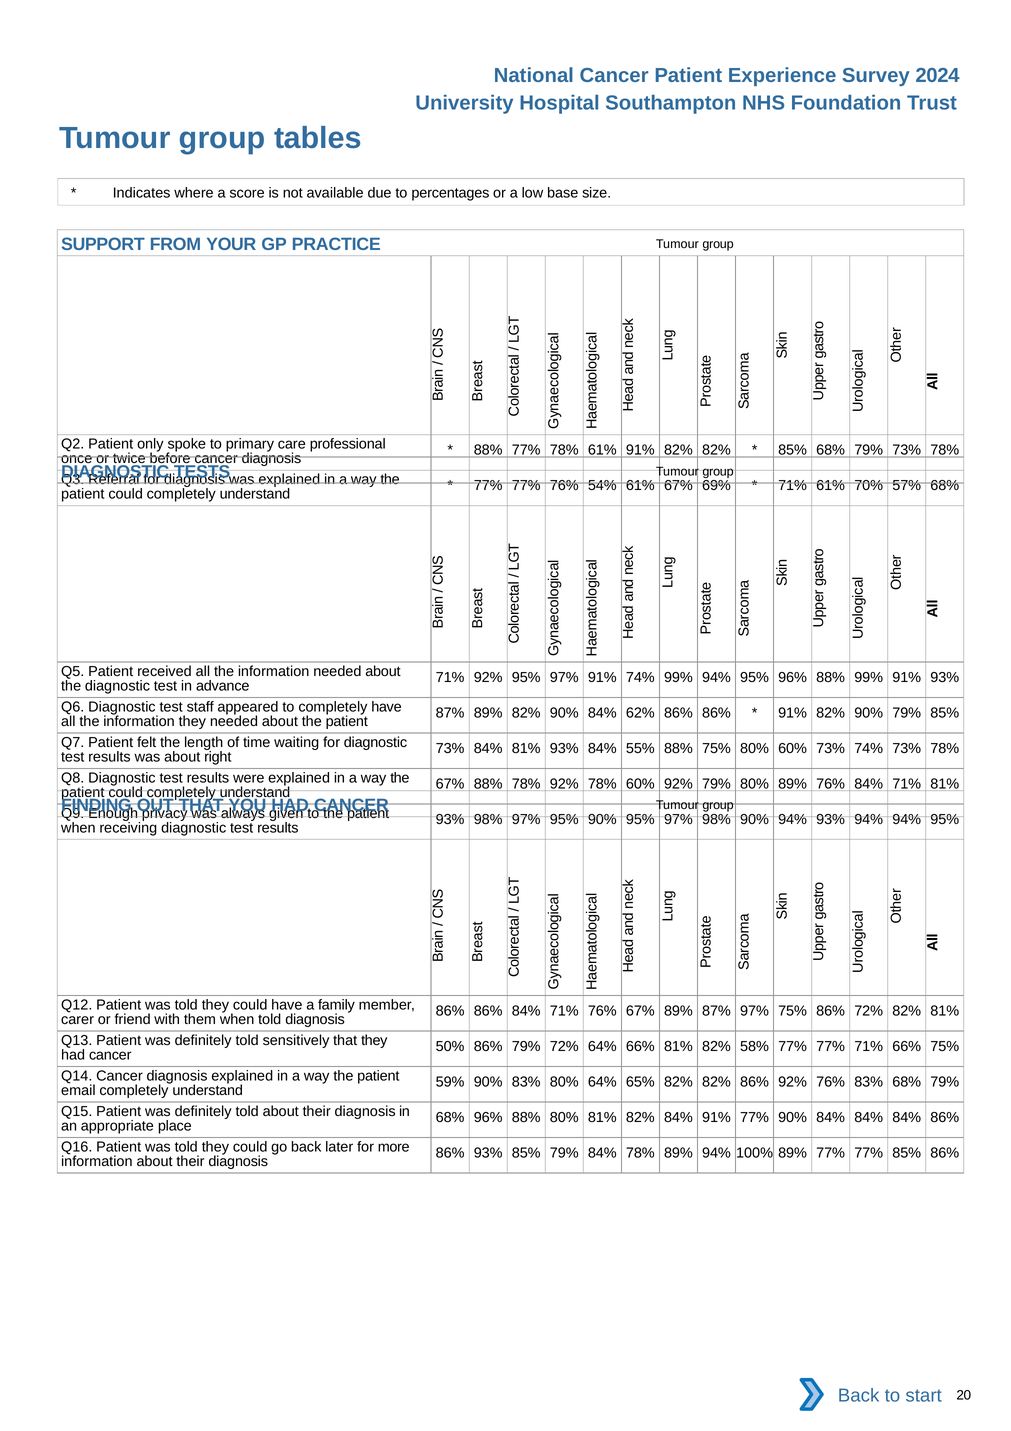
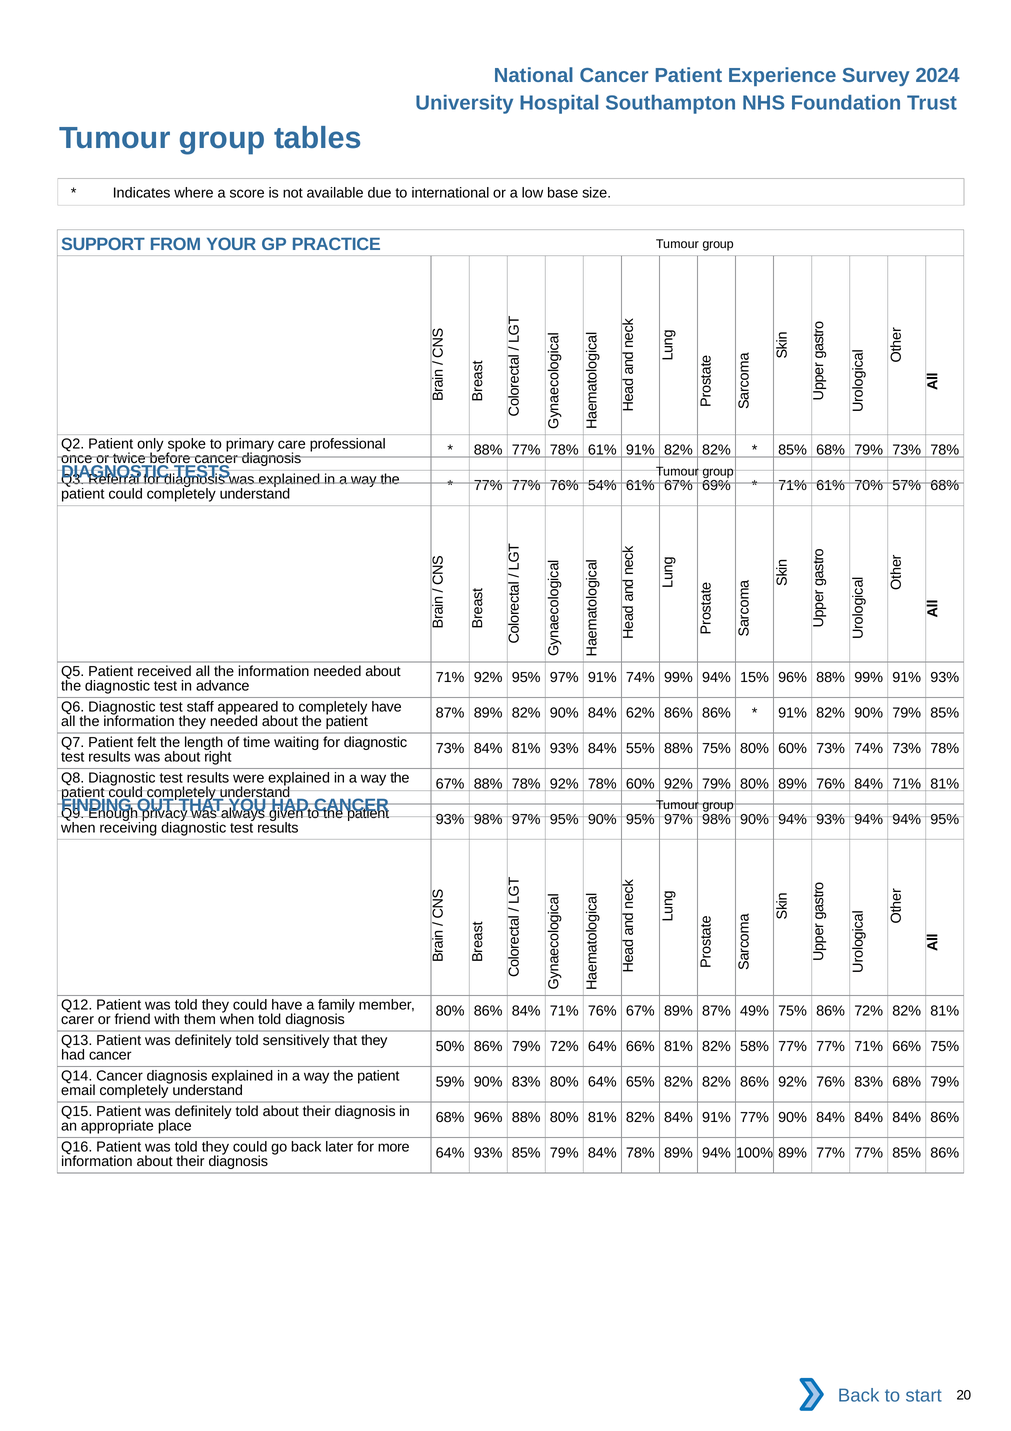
percentages: percentages -> international
99% 94% 95%: 95% -> 15%
86% at (450, 1011): 86% -> 80%
87% 97%: 97% -> 49%
86% at (450, 1153): 86% -> 64%
